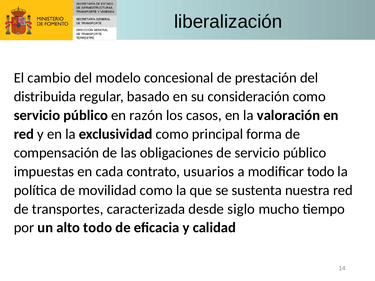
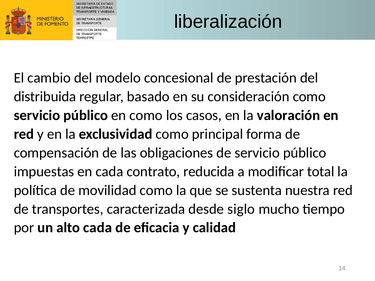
en razón: razón -> como
usuarios: usuarios -> reducida
modificar todo: todo -> total
alto todo: todo -> cada
